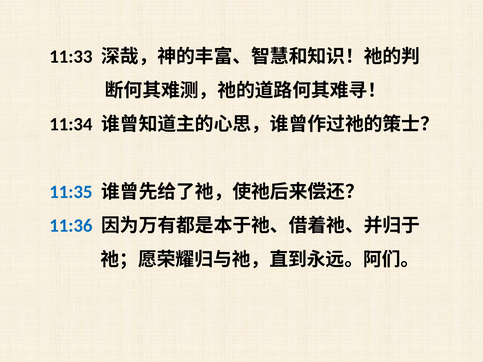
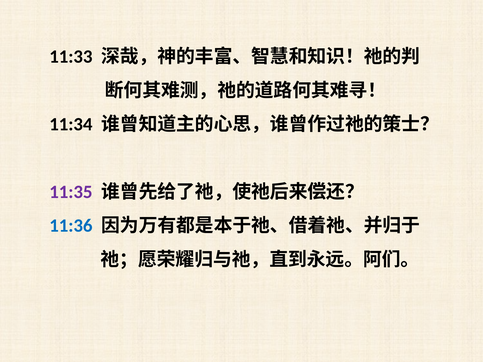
11:35 colour: blue -> purple
